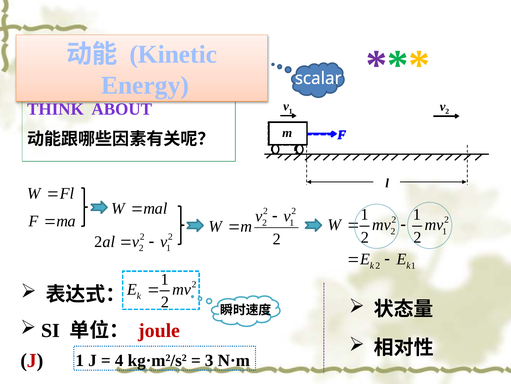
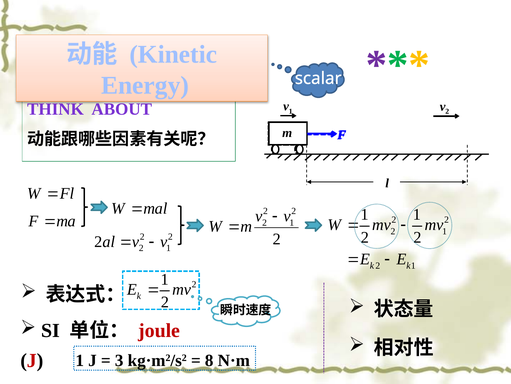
4: 4 -> 3
3: 3 -> 8
